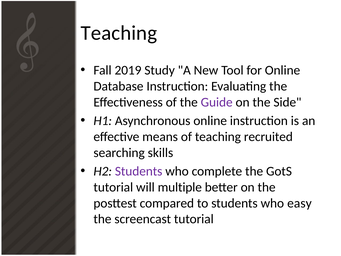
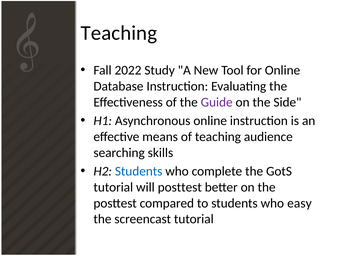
2019: 2019 -> 2022
recruited: recruited -> audience
Students at (139, 171) colour: purple -> blue
will multiple: multiple -> posttest
